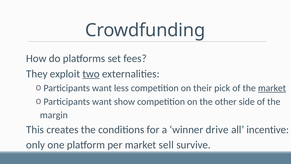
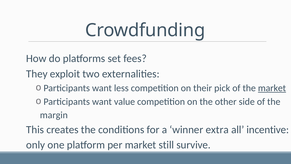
two underline: present -> none
show: show -> value
drive: drive -> extra
sell: sell -> still
